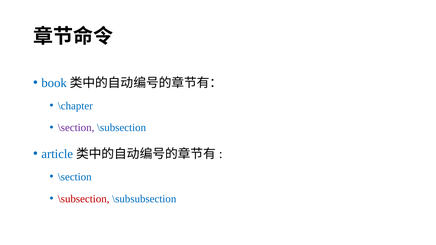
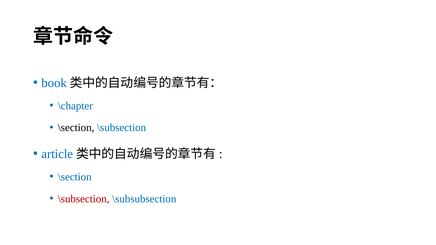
\section at (76, 128) colour: purple -> black
